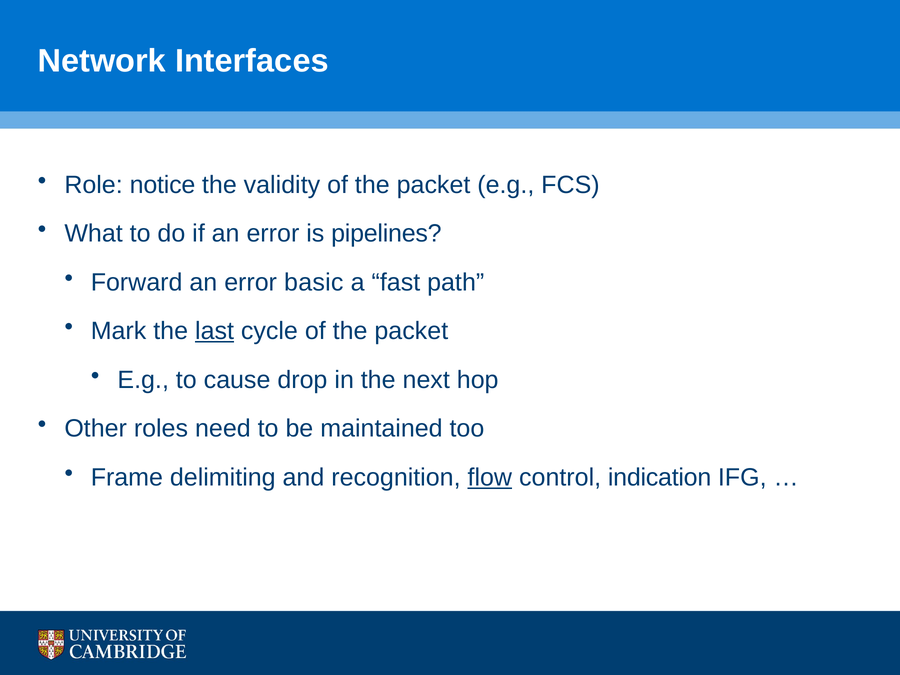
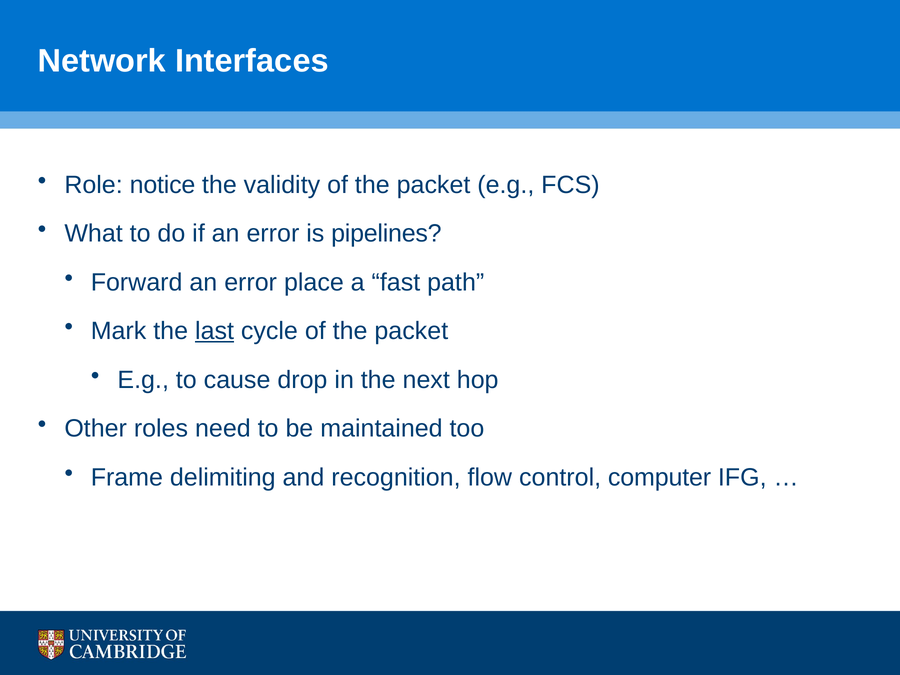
basic: basic -> place
flow underline: present -> none
indication: indication -> computer
